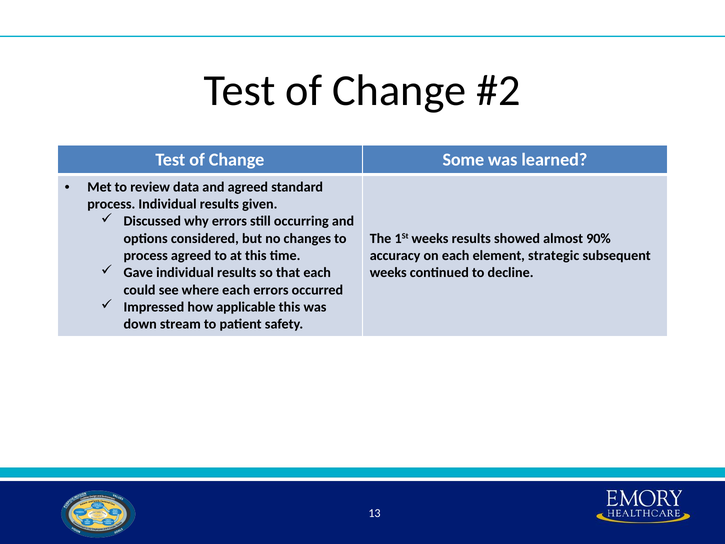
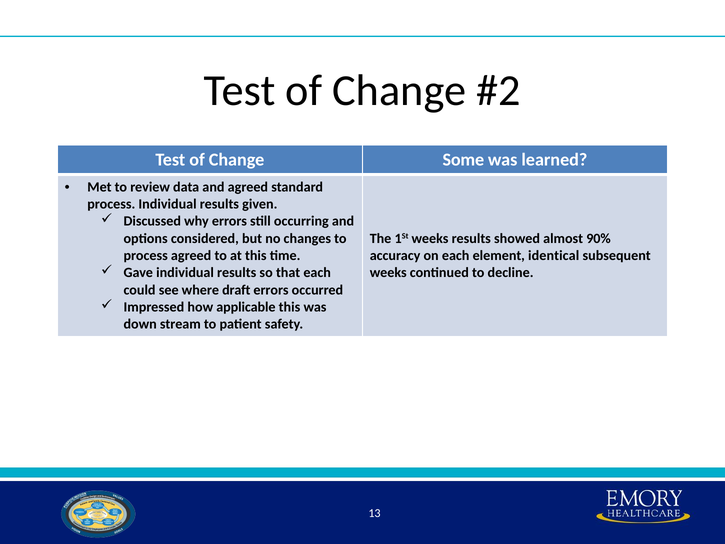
strategic: strategic -> identical
where each: each -> draft
